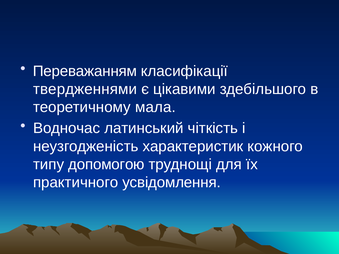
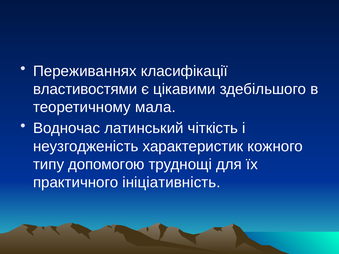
Переважанням: Переважанням -> Переживаннях
твердженнями: твердженнями -> властивостями
усвідомлення: усвідомлення -> ініціативність
